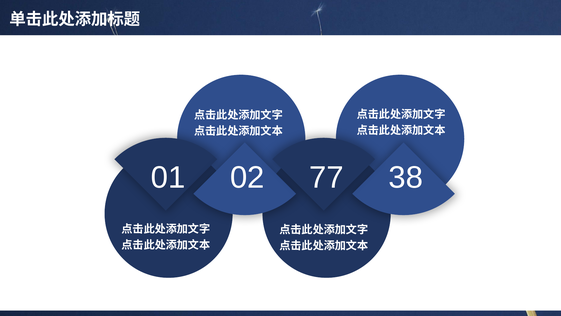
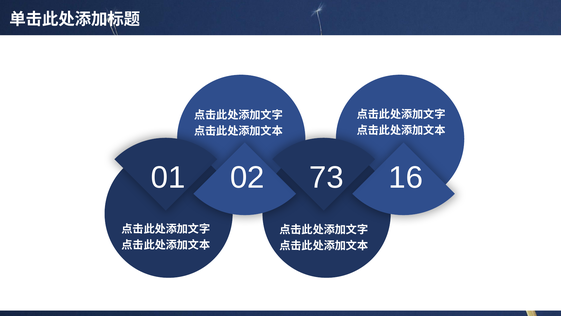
77: 77 -> 73
38: 38 -> 16
